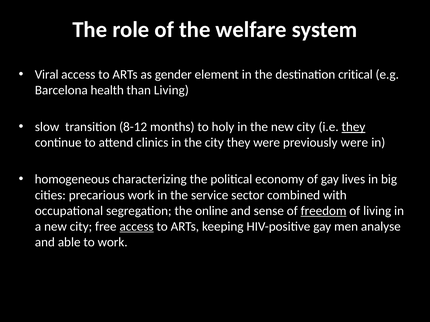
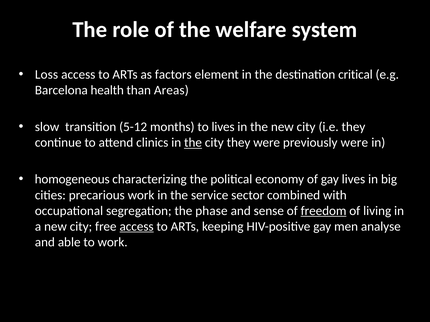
Viral: Viral -> Loss
gender: gender -> factors
than Living: Living -> Areas
8-12: 8-12 -> 5-12
to holy: holy -> lives
they at (353, 127) underline: present -> none
the at (193, 143) underline: none -> present
online: online -> phase
